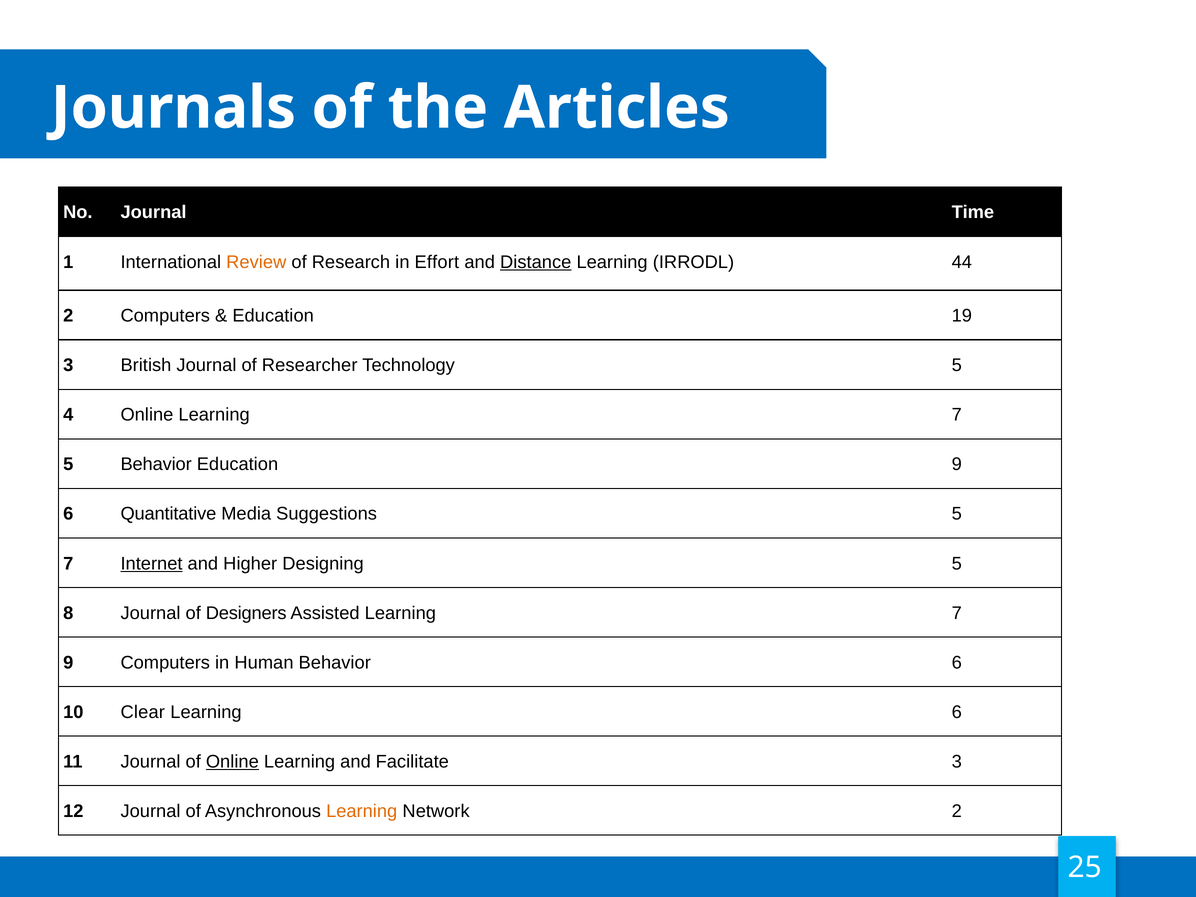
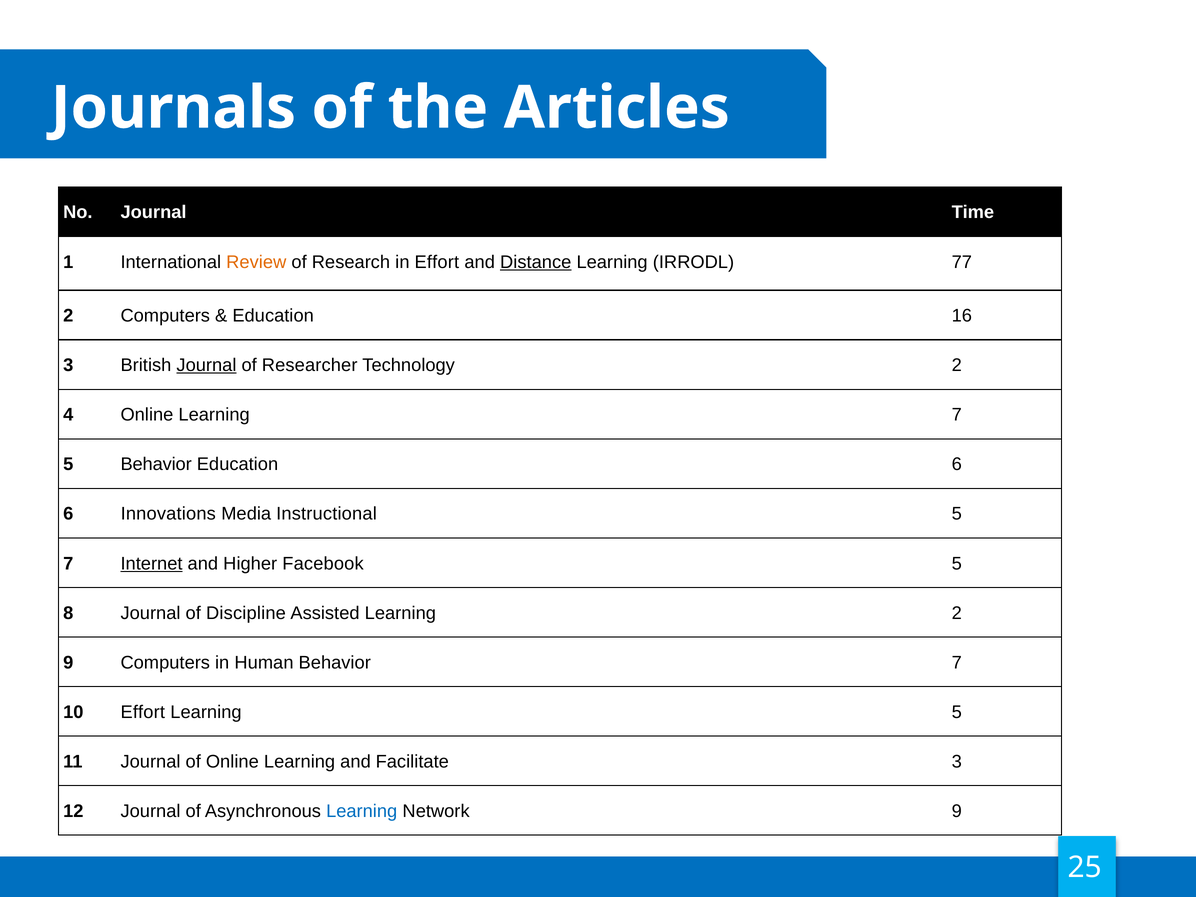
44: 44 -> 77
19: 19 -> 16
Journal at (206, 365) underline: none -> present
Technology 5: 5 -> 2
Education 9: 9 -> 6
Quantitative: Quantitative -> Innovations
Suggestions: Suggestions -> Instructional
Designing: Designing -> Facebook
Designers: Designers -> Discipline
Assisted Learning 7: 7 -> 2
Behavior 6: 6 -> 7
10 Clear: Clear -> Effort
Learning 6: 6 -> 5
Online at (232, 762) underline: present -> none
Learning at (362, 811) colour: orange -> blue
Network 2: 2 -> 9
